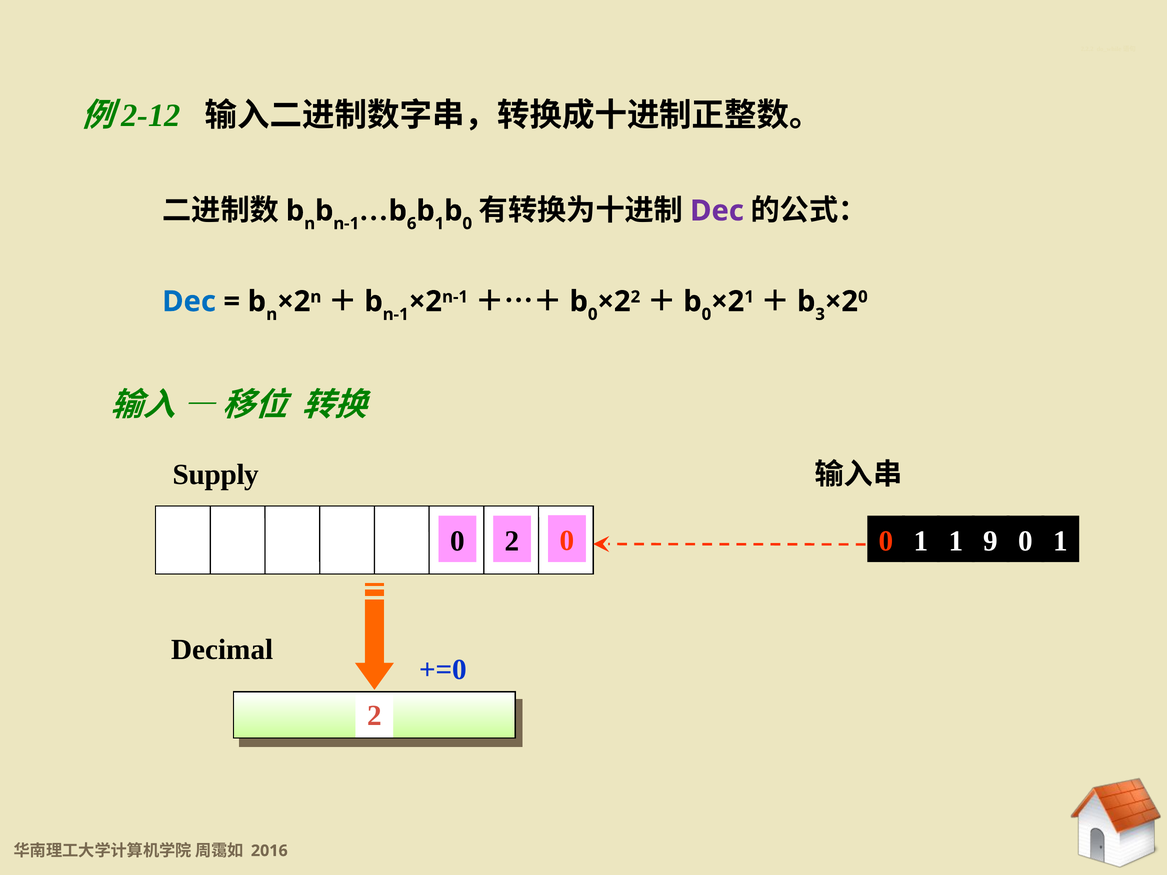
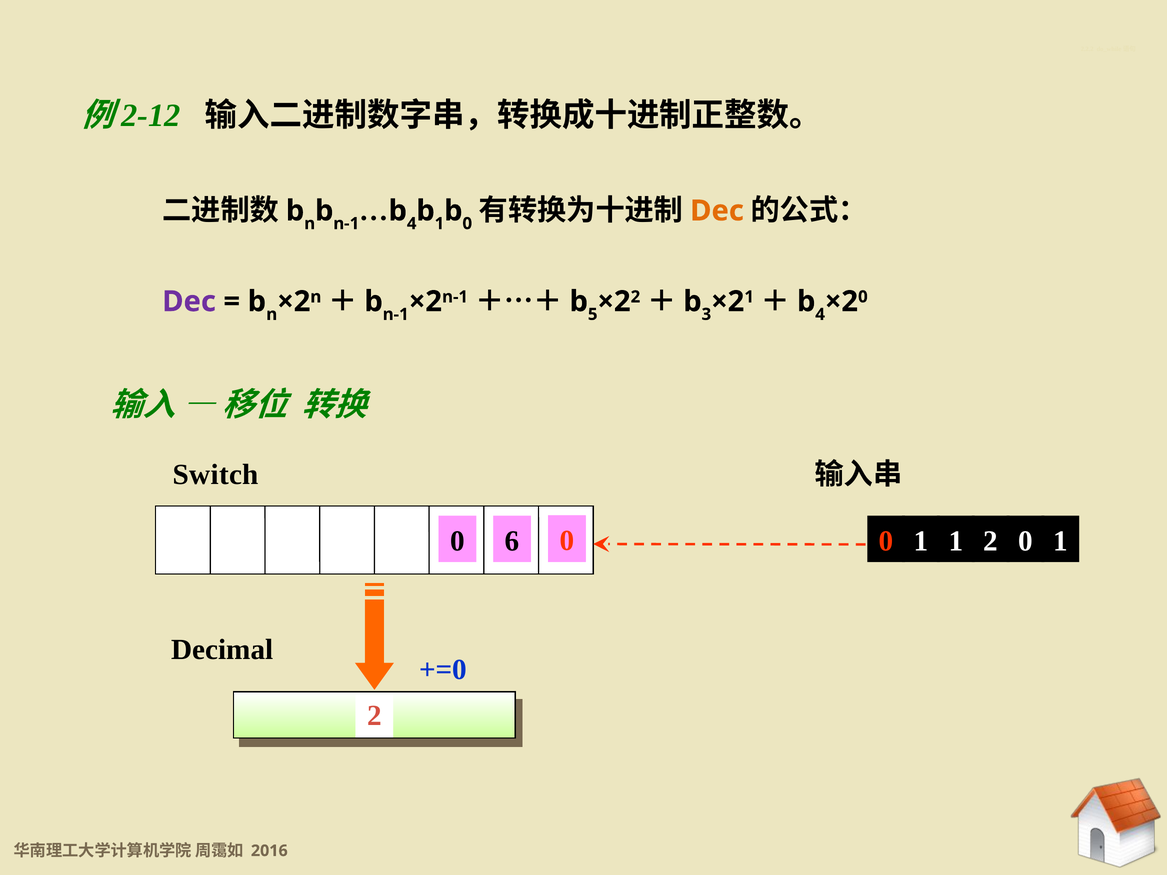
6 at (412, 224): 6 -> 4
Dec at (717, 211) colour: purple -> orange
Dec at (189, 302) colour: blue -> purple
0 at (593, 314): 0 -> 5
0 at (706, 314): 0 -> 3
3 at (820, 314): 3 -> 4
Supply: Supply -> Switch
0 2: 2 -> 6
0 9: 9 -> 2
